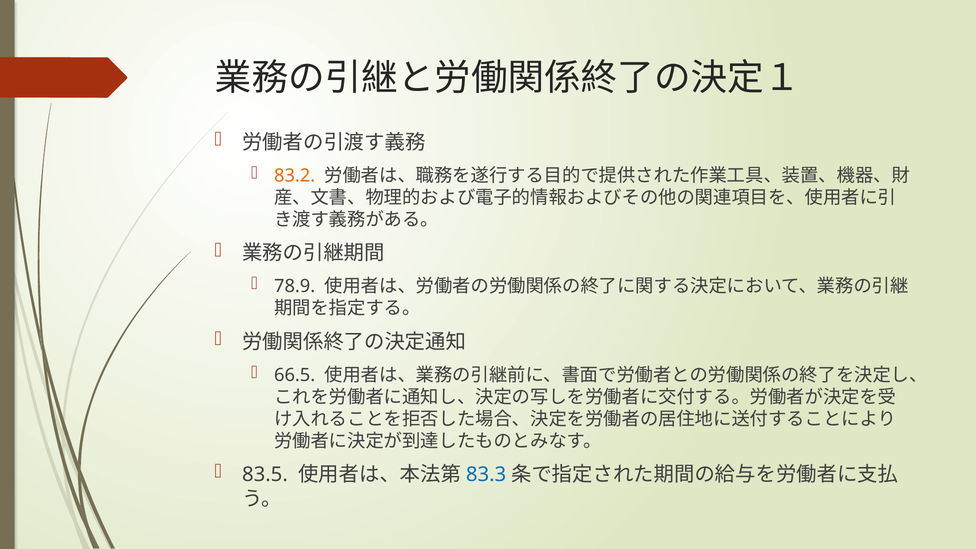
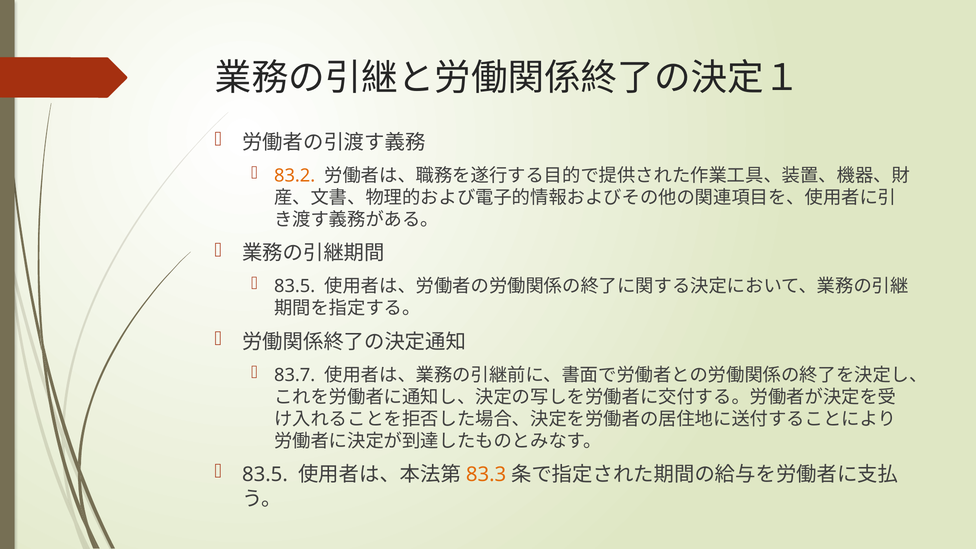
78.9 at (295, 286): 78.9 -> 83.5
66.5: 66.5 -> 83.7
83.3 colour: blue -> orange
